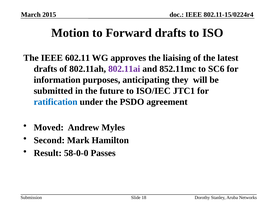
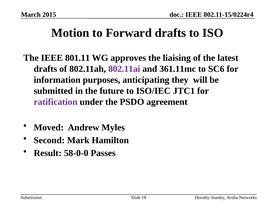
602.11: 602.11 -> 801.11
852.11mc: 852.11mc -> 361.11mc
ratification colour: blue -> purple
